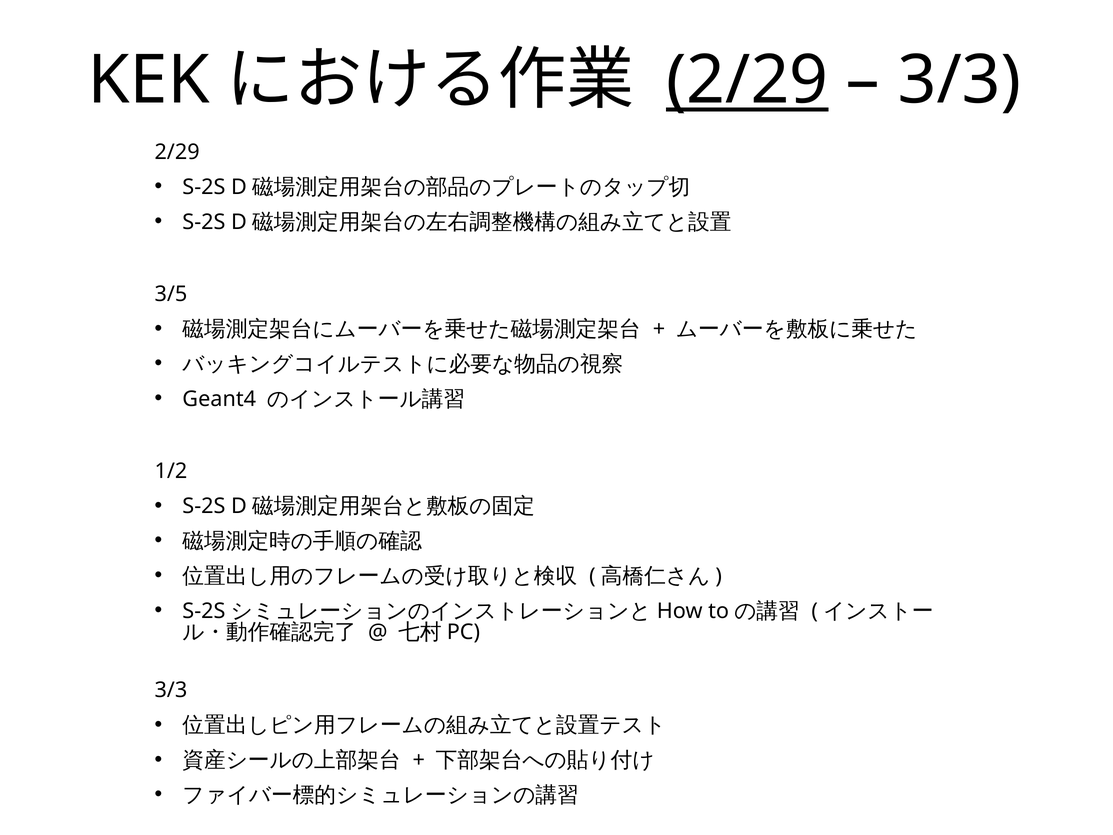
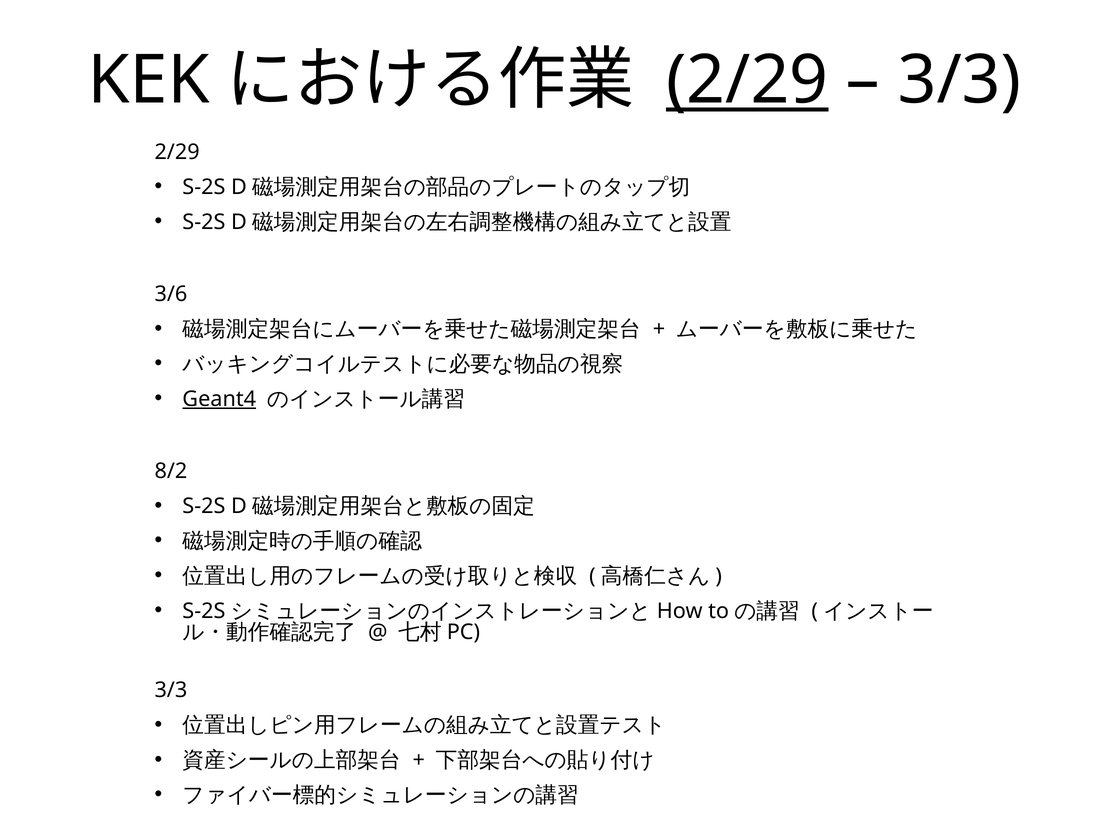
3/5: 3/5 -> 3/6
Geant4 underline: none -> present
1/2: 1/2 -> 8/2
